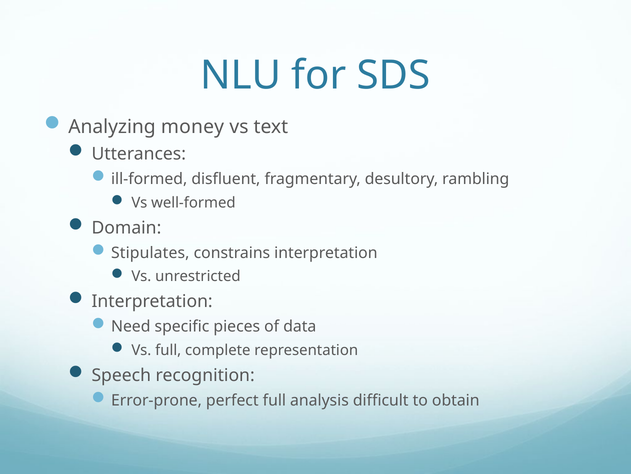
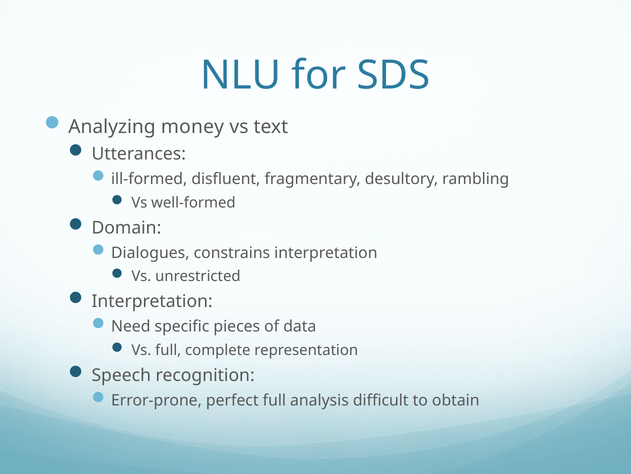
Stipulates: Stipulates -> Dialogues
